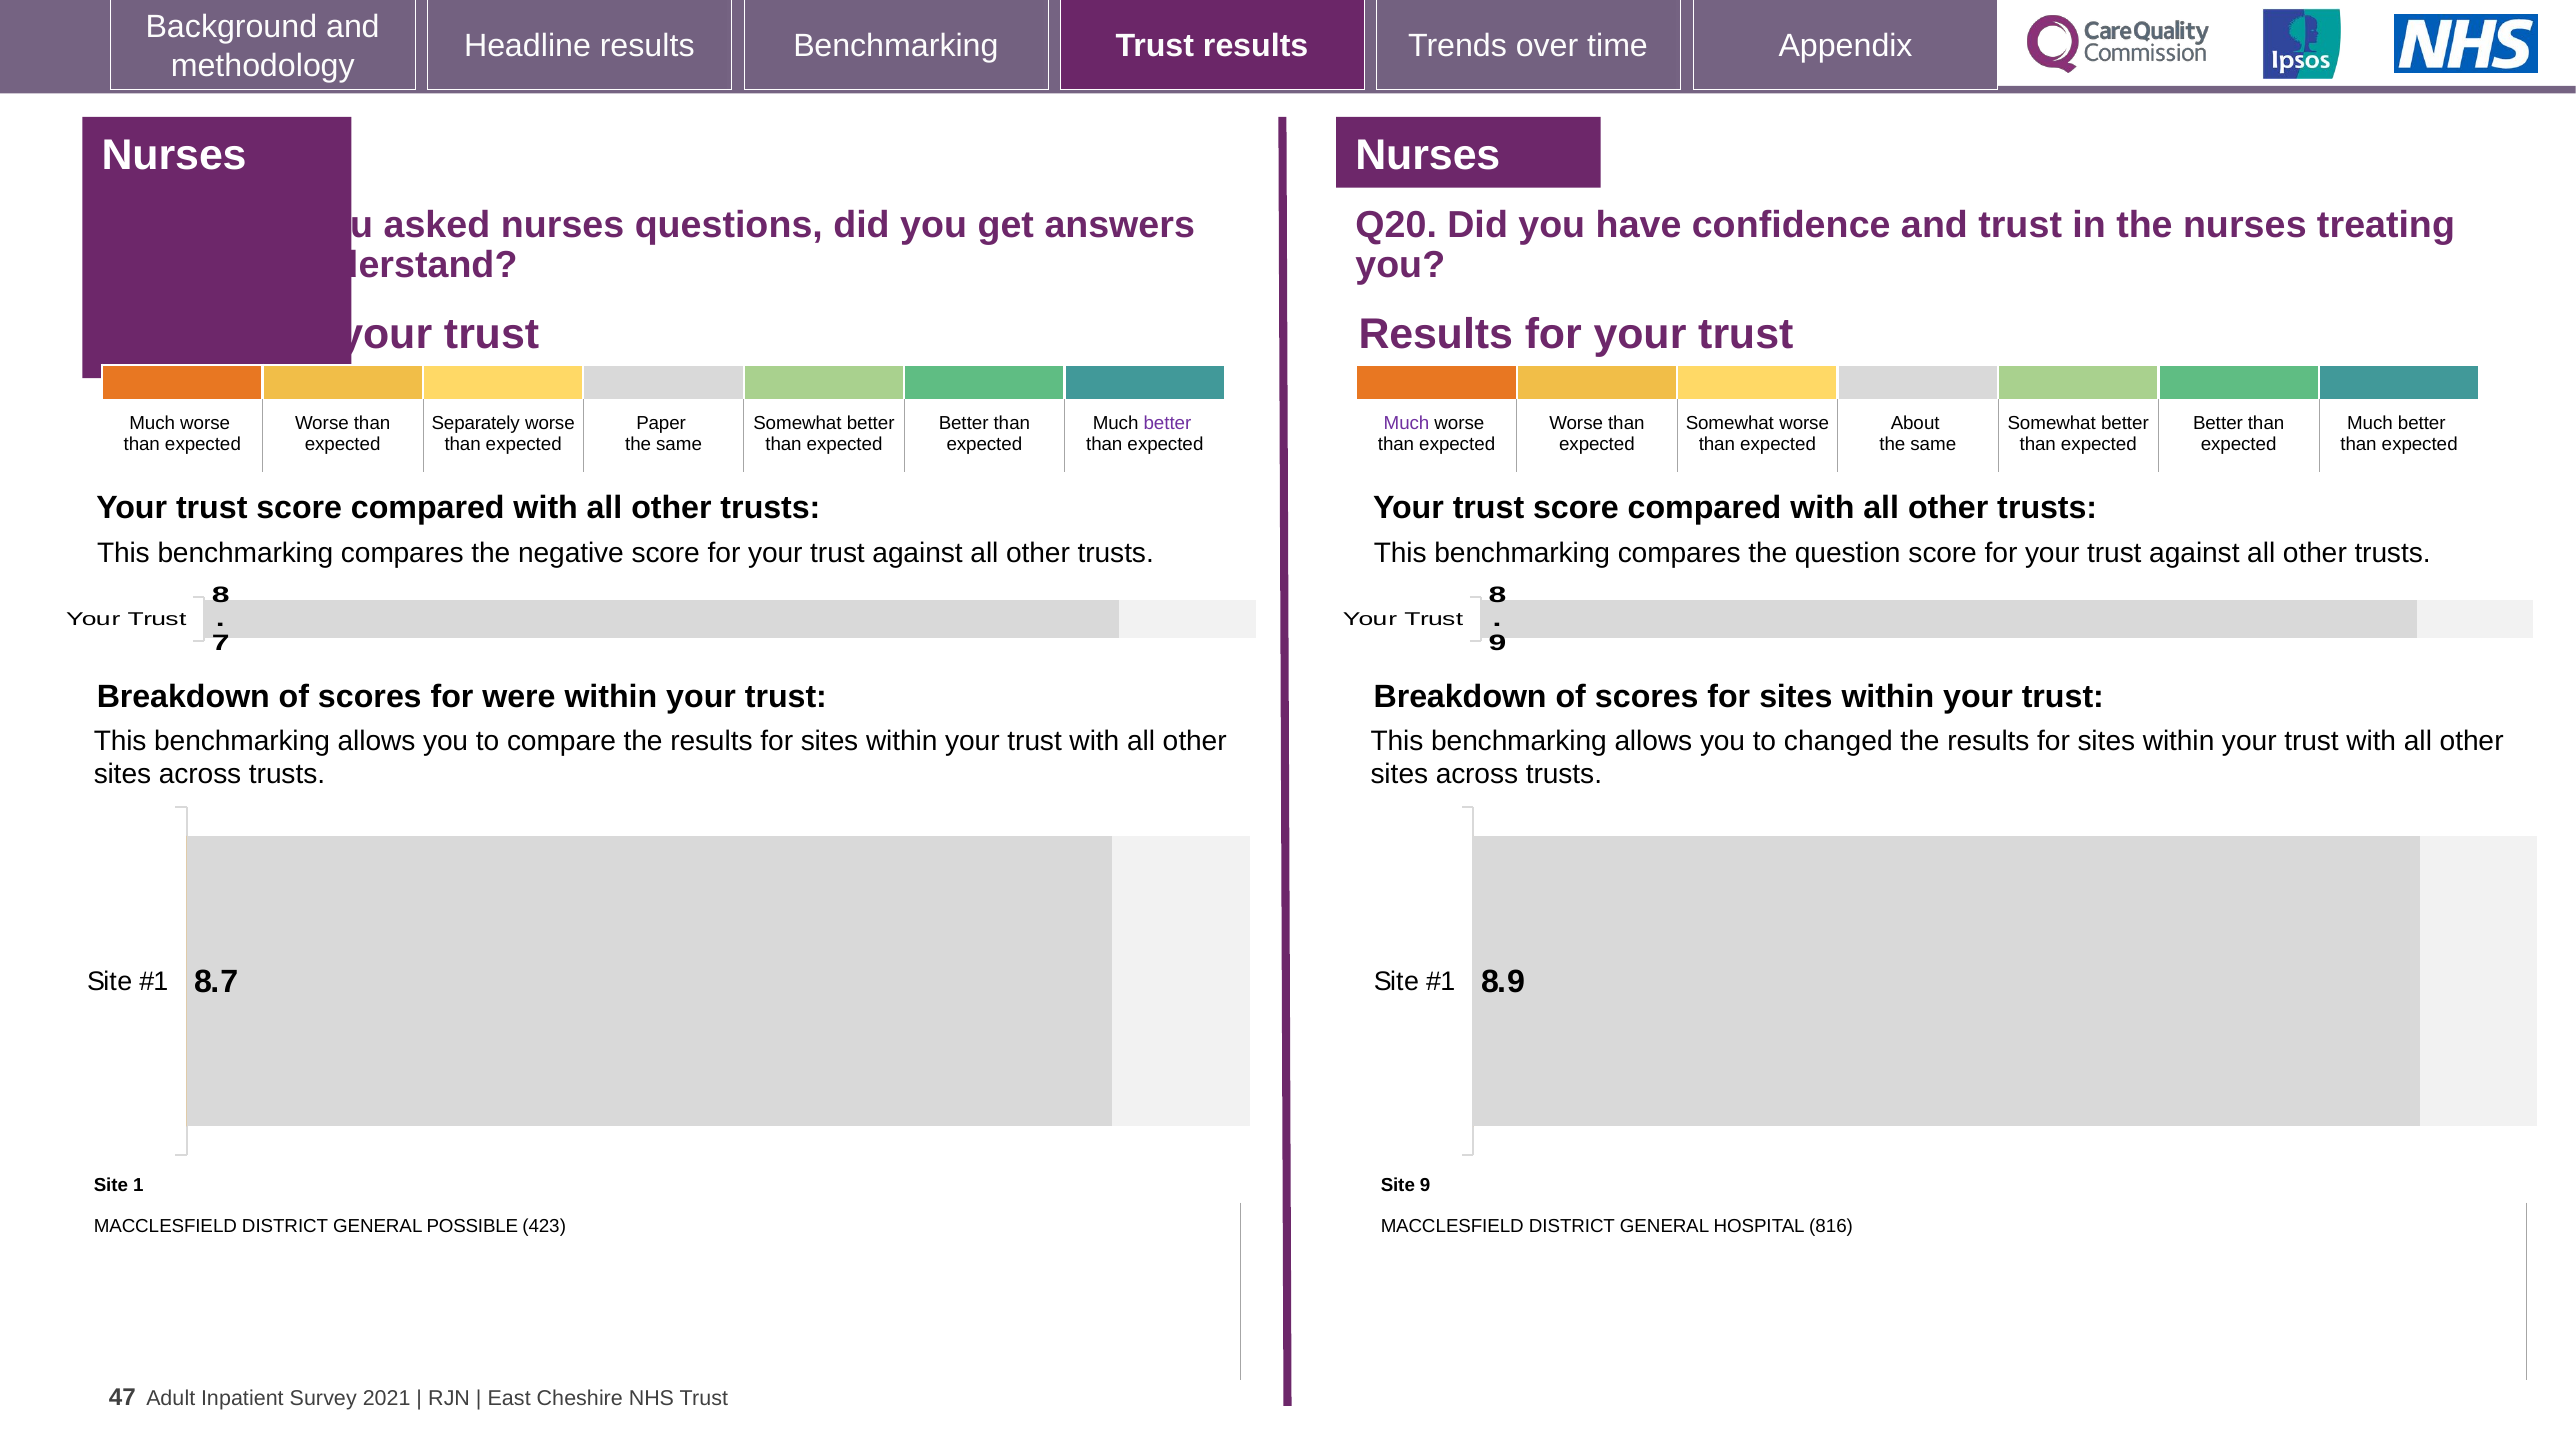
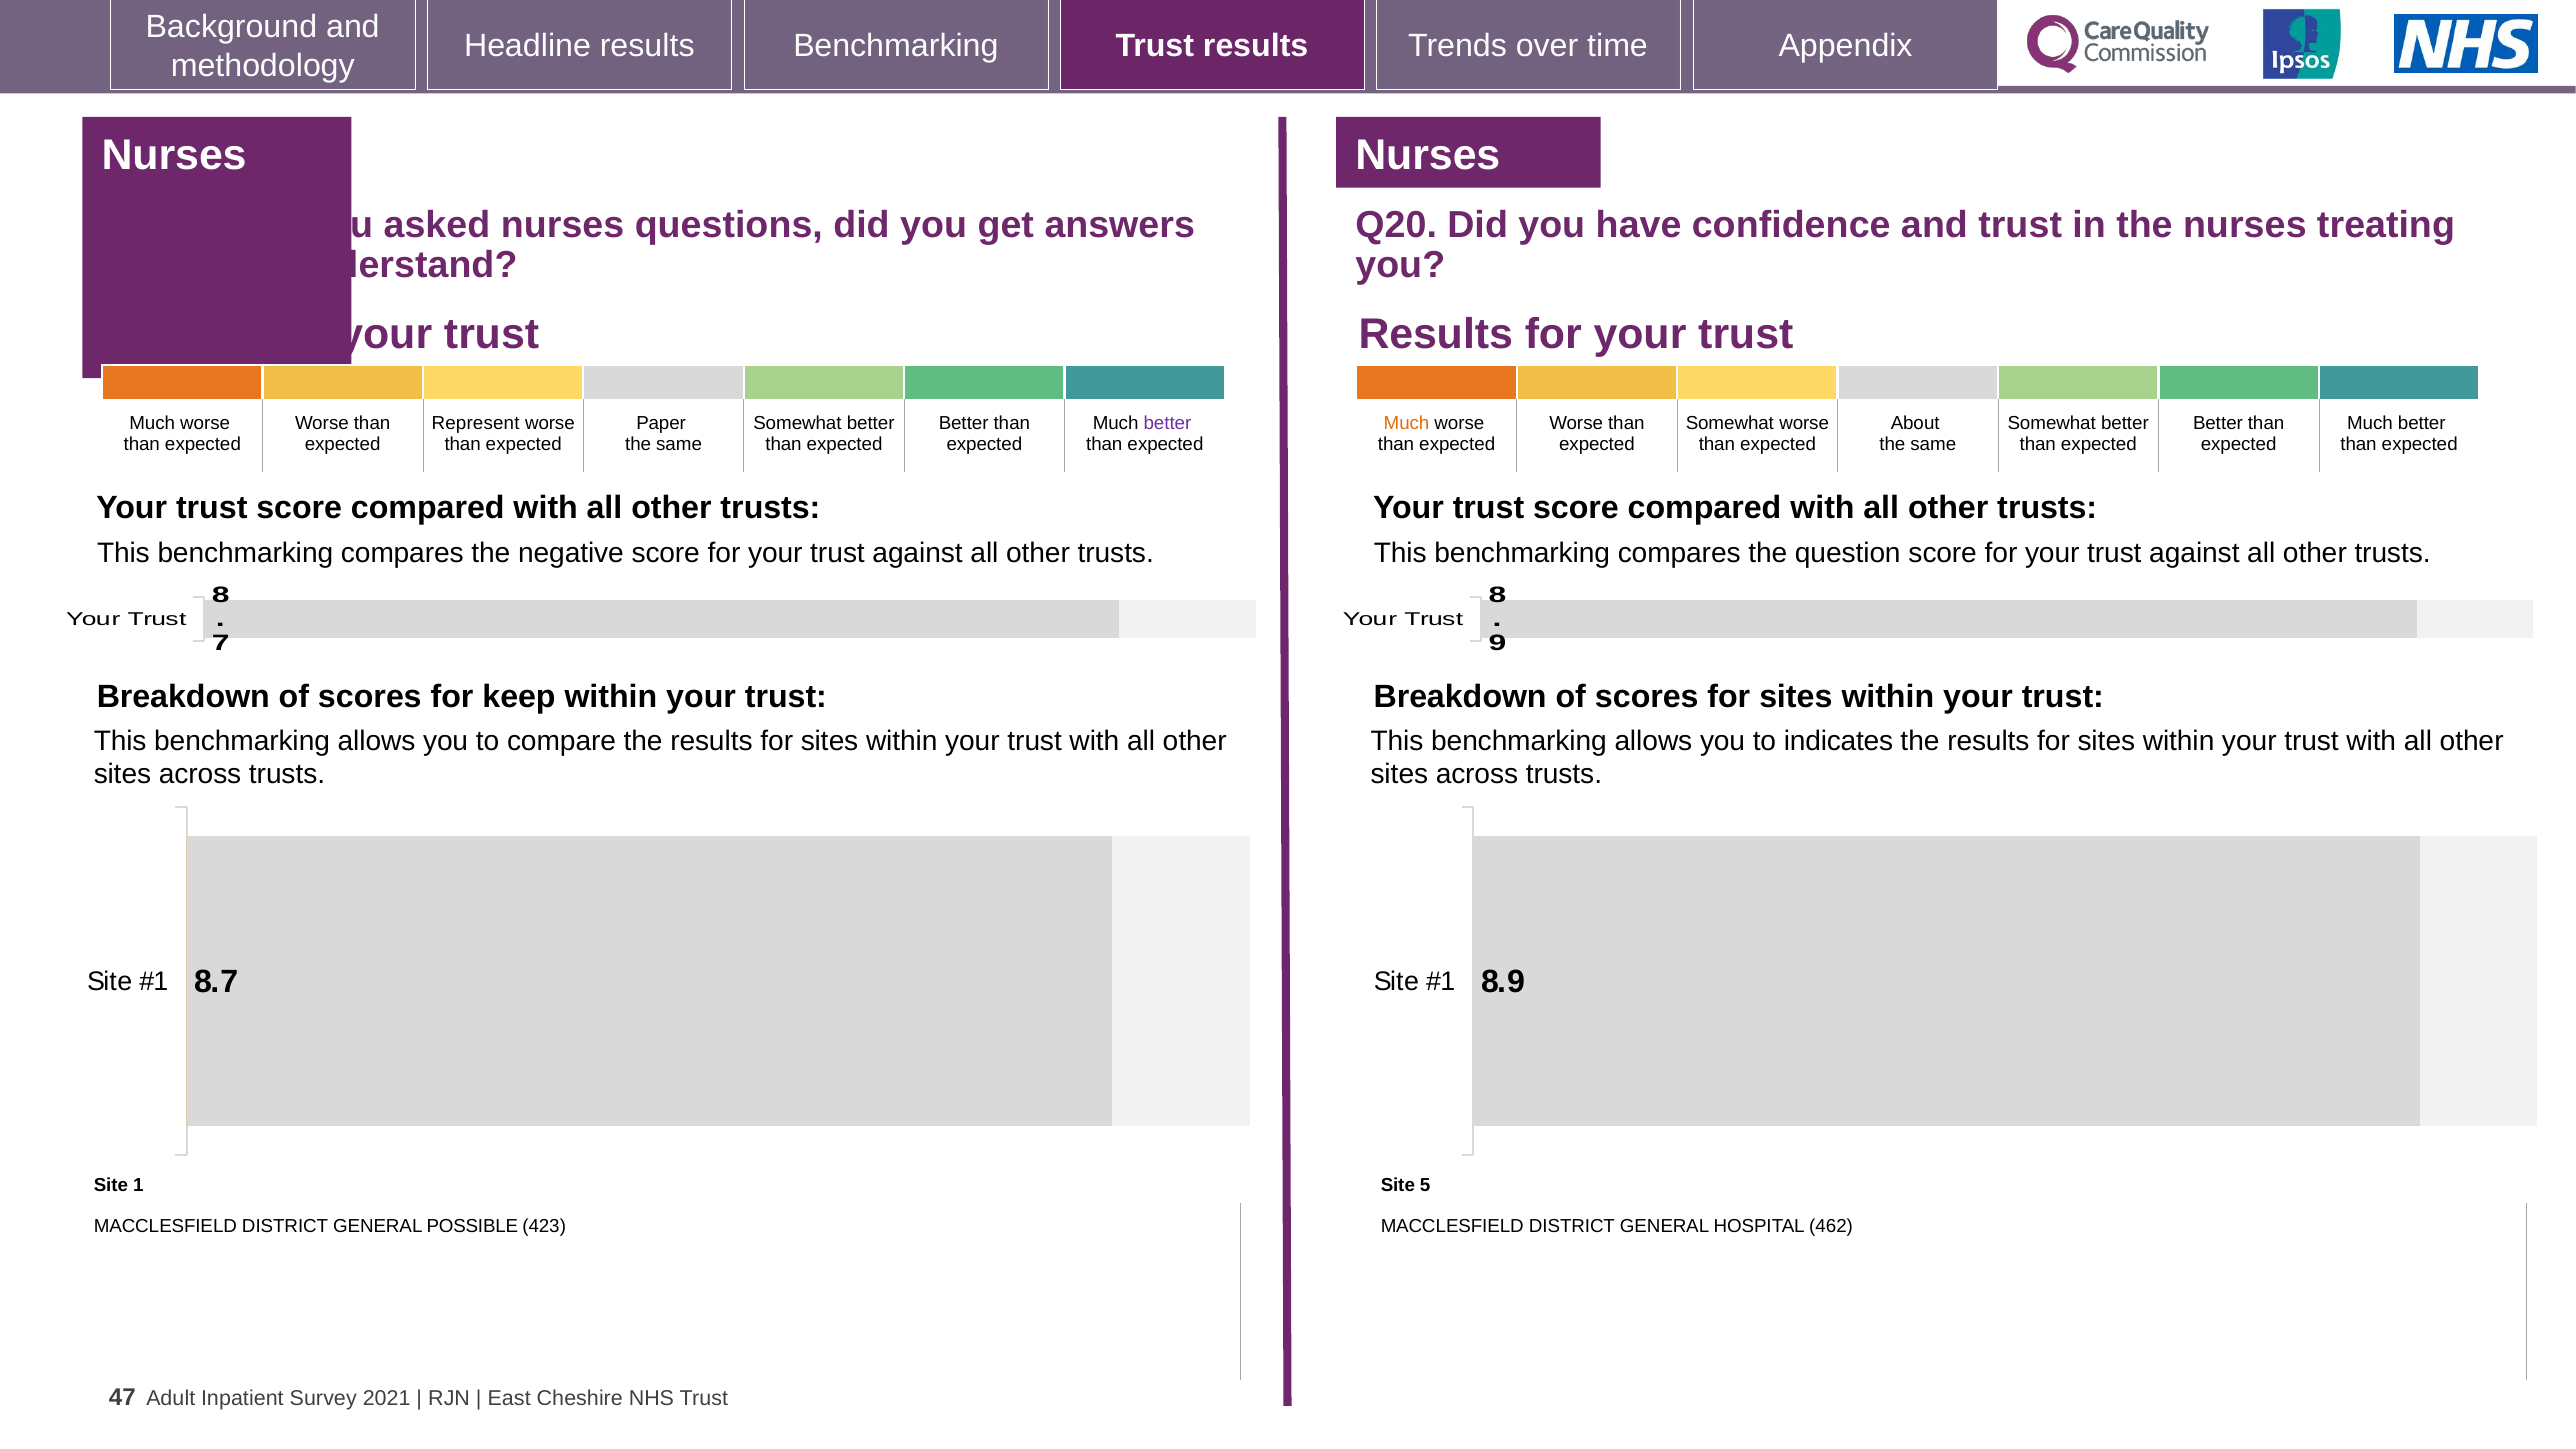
Separately: Separately -> Represent
Much at (1407, 423) colour: purple -> orange
were: were -> keep
changed: changed -> indicates
Site 9: 9 -> 5
816: 816 -> 462
